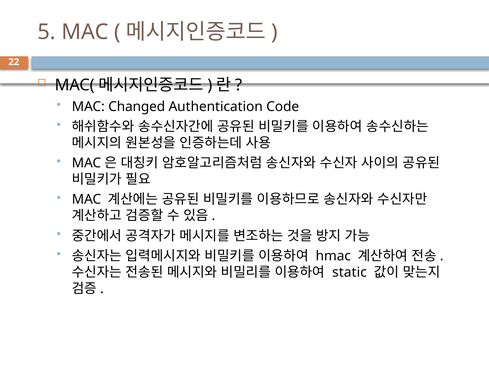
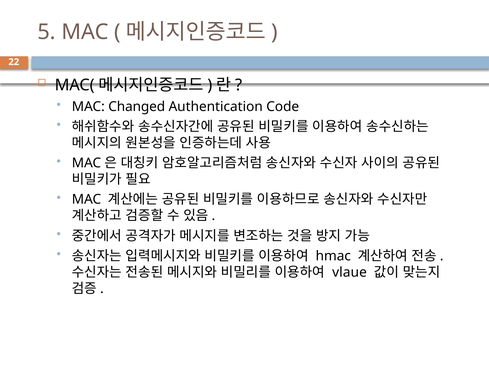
static: static -> vlaue
